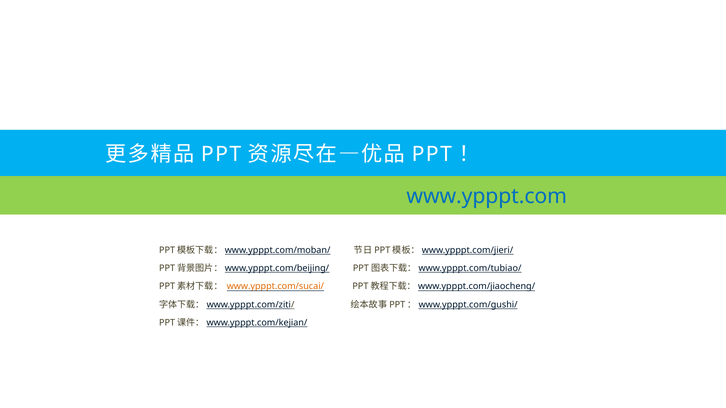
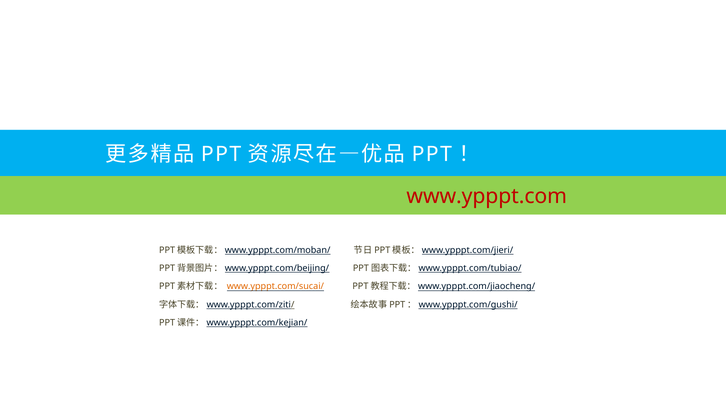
www.ypppt.com colour: blue -> red
